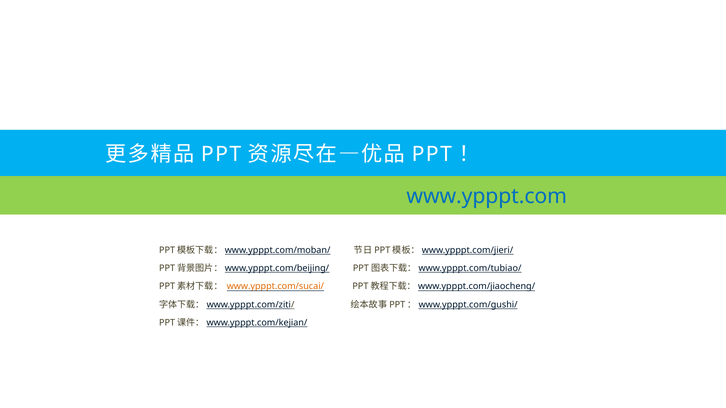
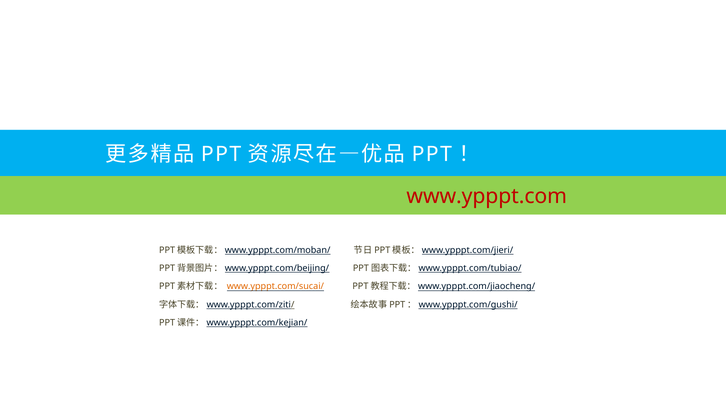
www.ypppt.com colour: blue -> red
